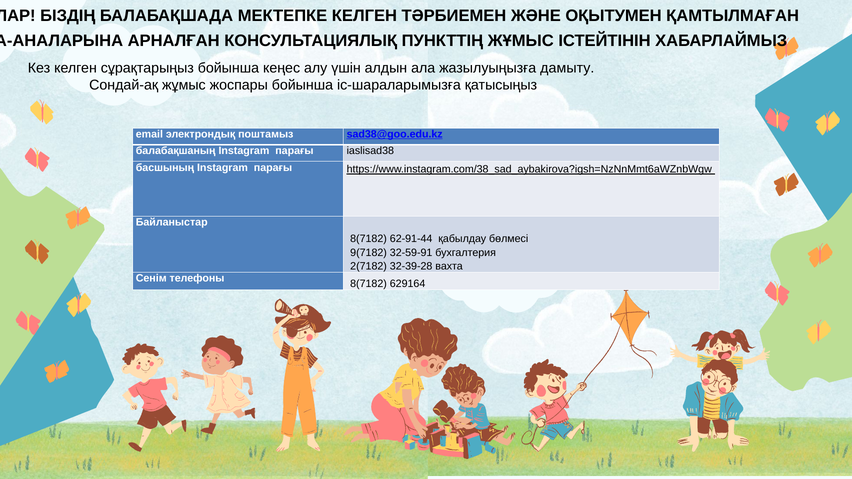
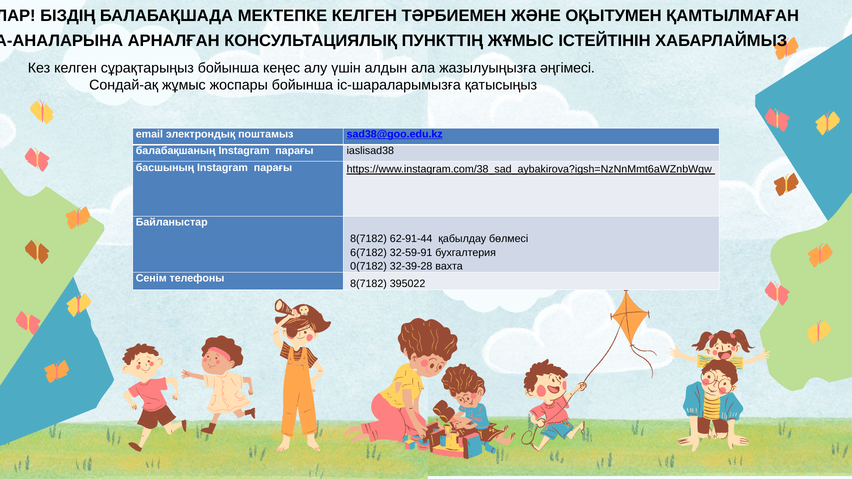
дамыту: дамыту -> әңгімесі
9(7182: 9(7182 -> 6(7182
2(7182: 2(7182 -> 0(7182
629164: 629164 -> 395022
